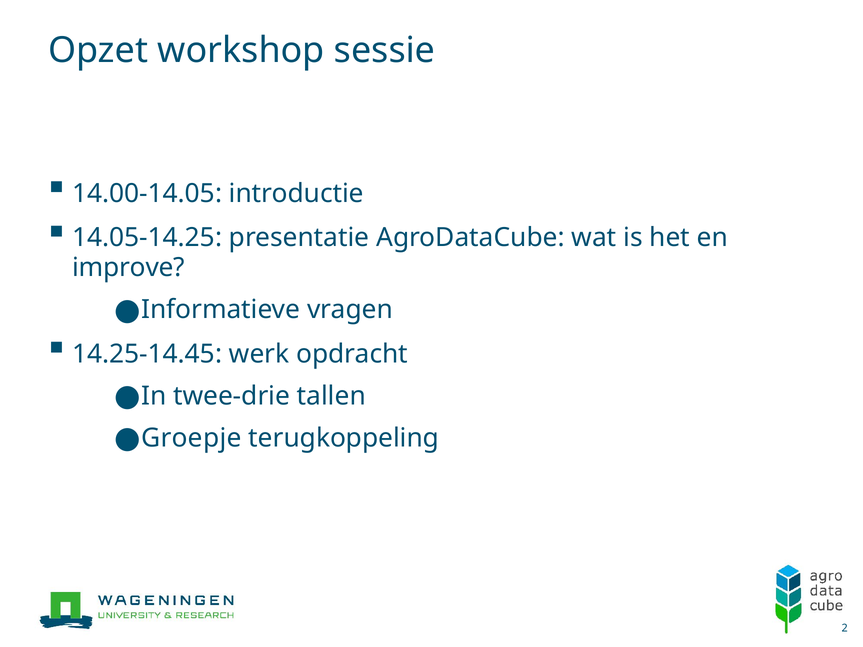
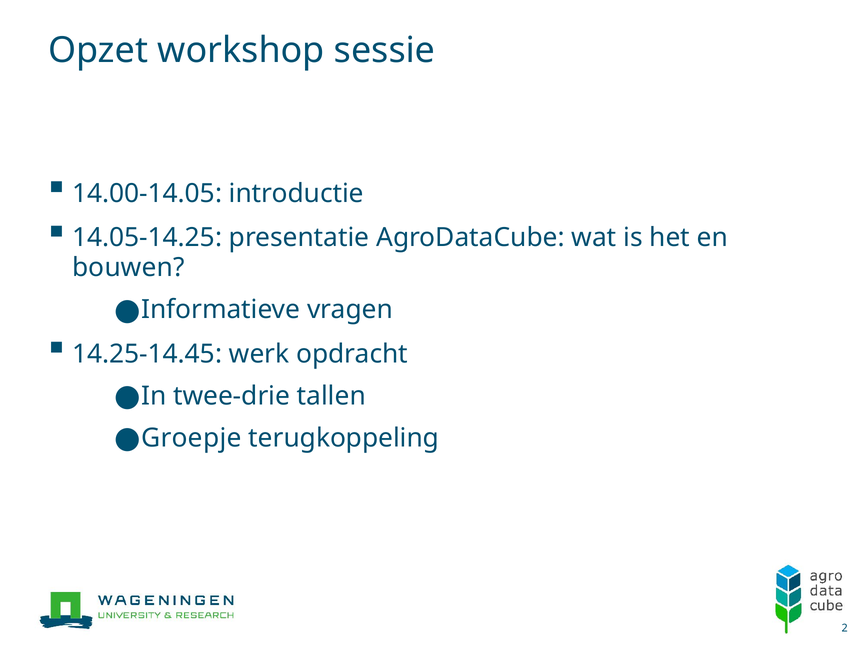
improve: improve -> bouwen
